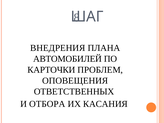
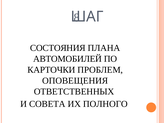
ВНЕДРЕНИЯ: ВНЕДРЕНИЯ -> СОСТОЯНИЯ
ОТБОРА: ОТБОРА -> СОВЕТА
КАСАНИЯ: КАСАНИЯ -> ПОЛНОГО
